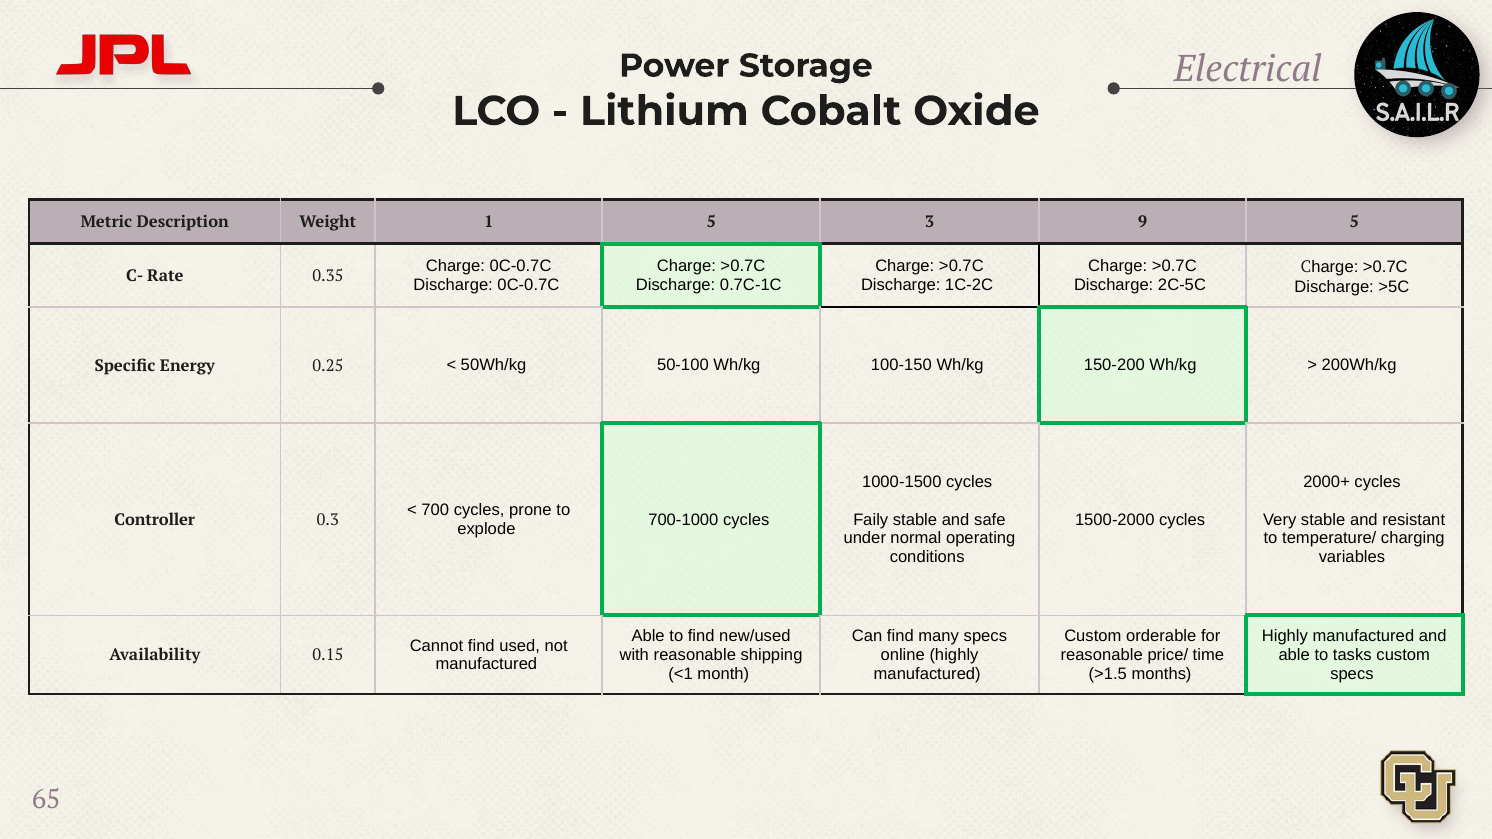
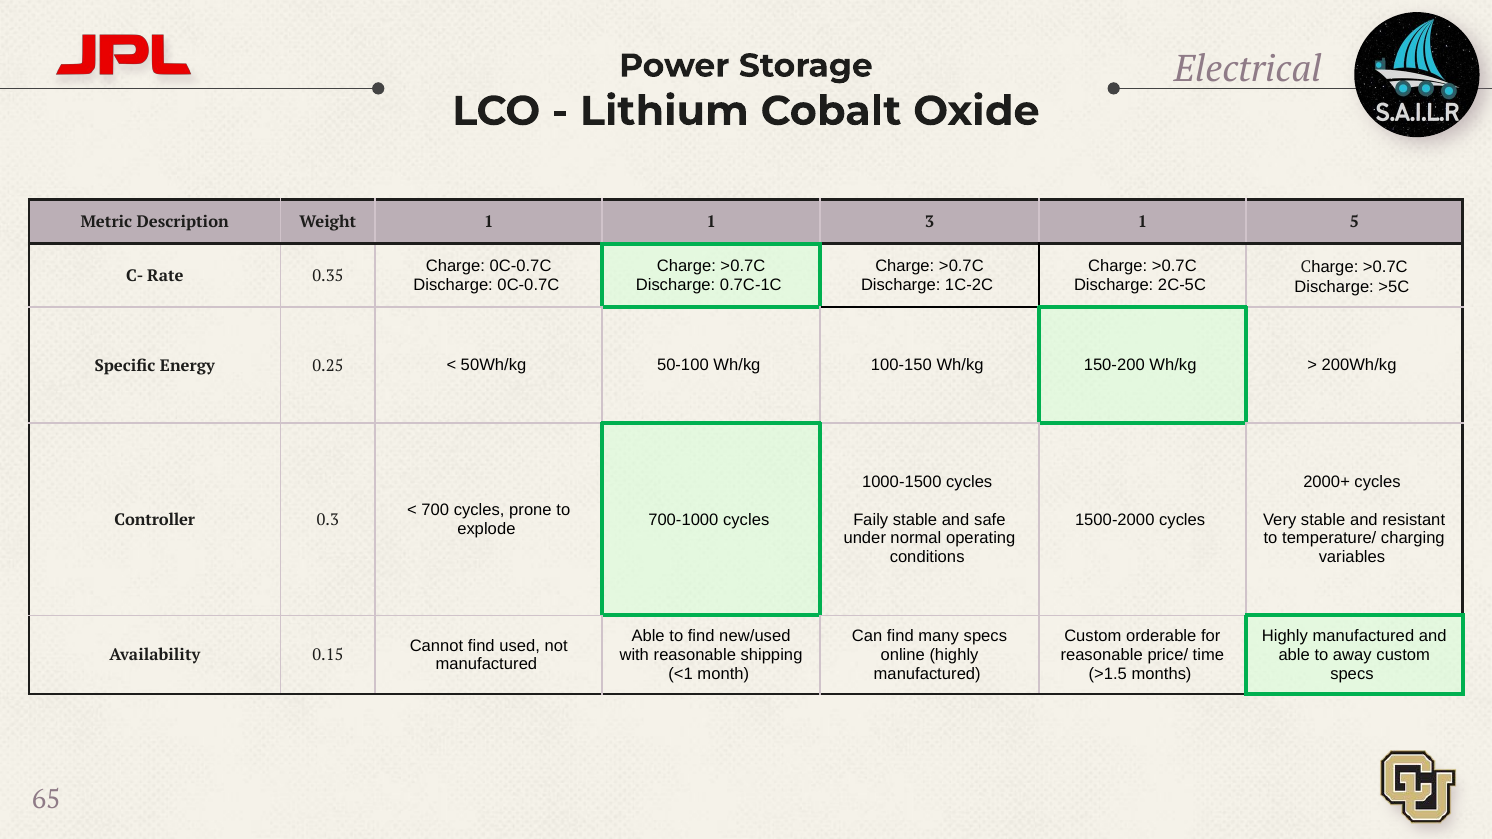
1 5: 5 -> 1
3 9: 9 -> 1
tasks: tasks -> away
